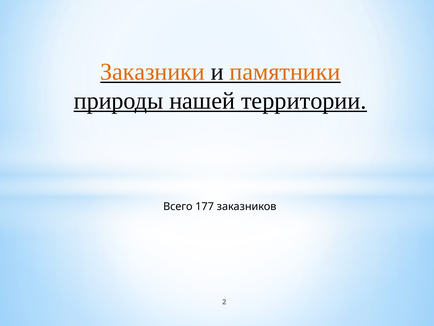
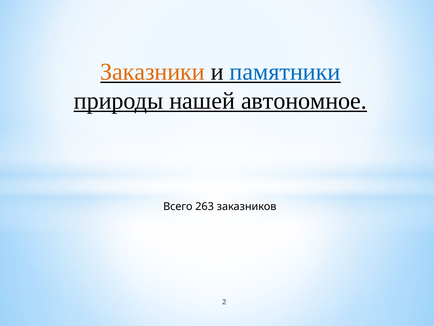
памятники colour: orange -> blue
территории: территории -> автономное
177: 177 -> 263
